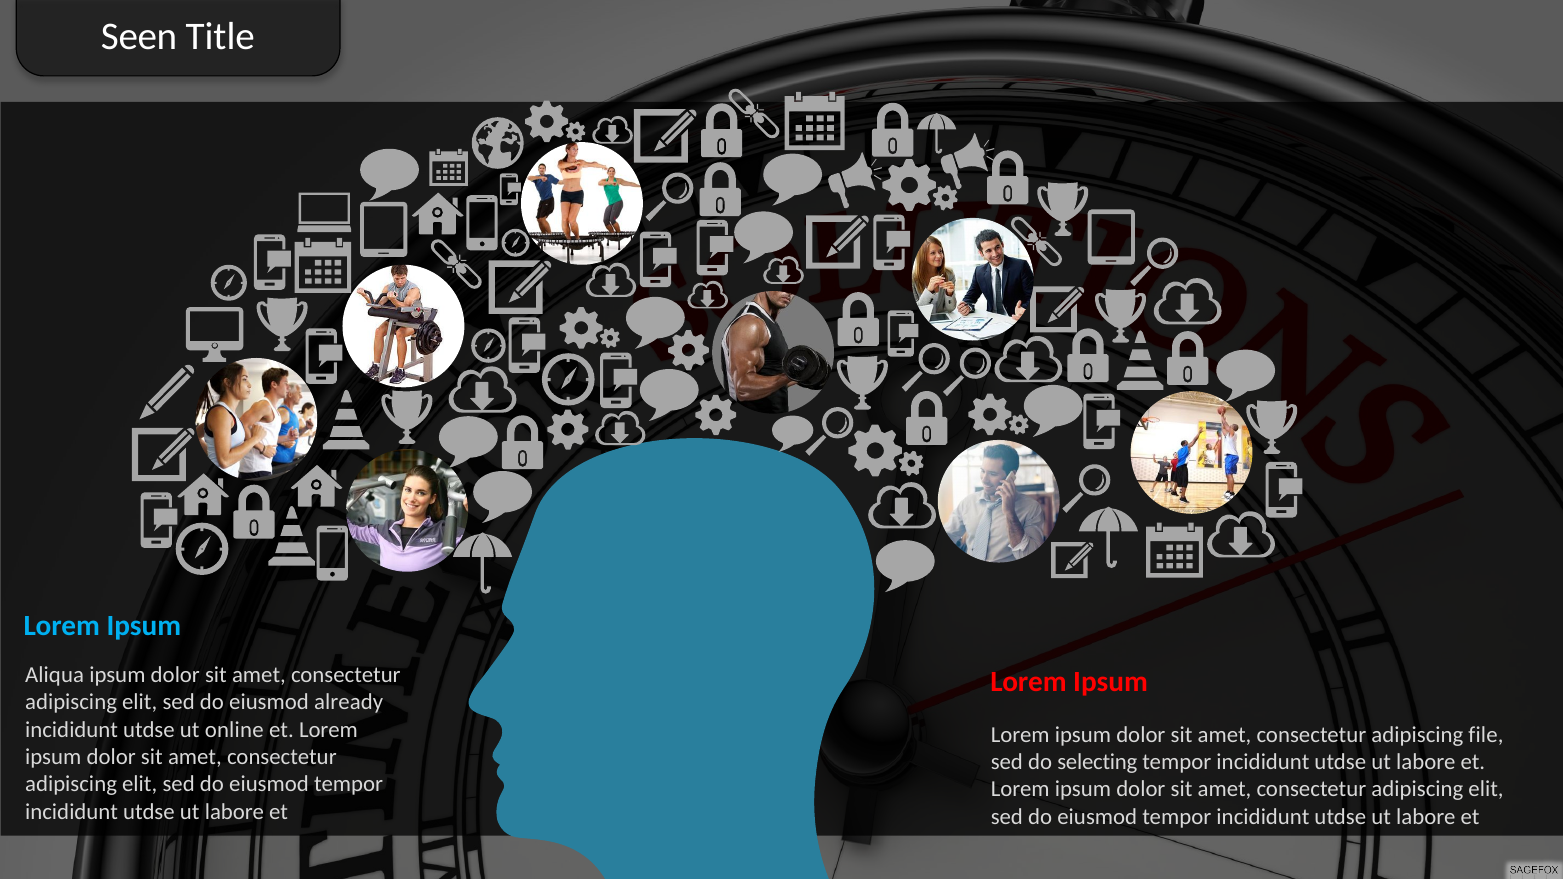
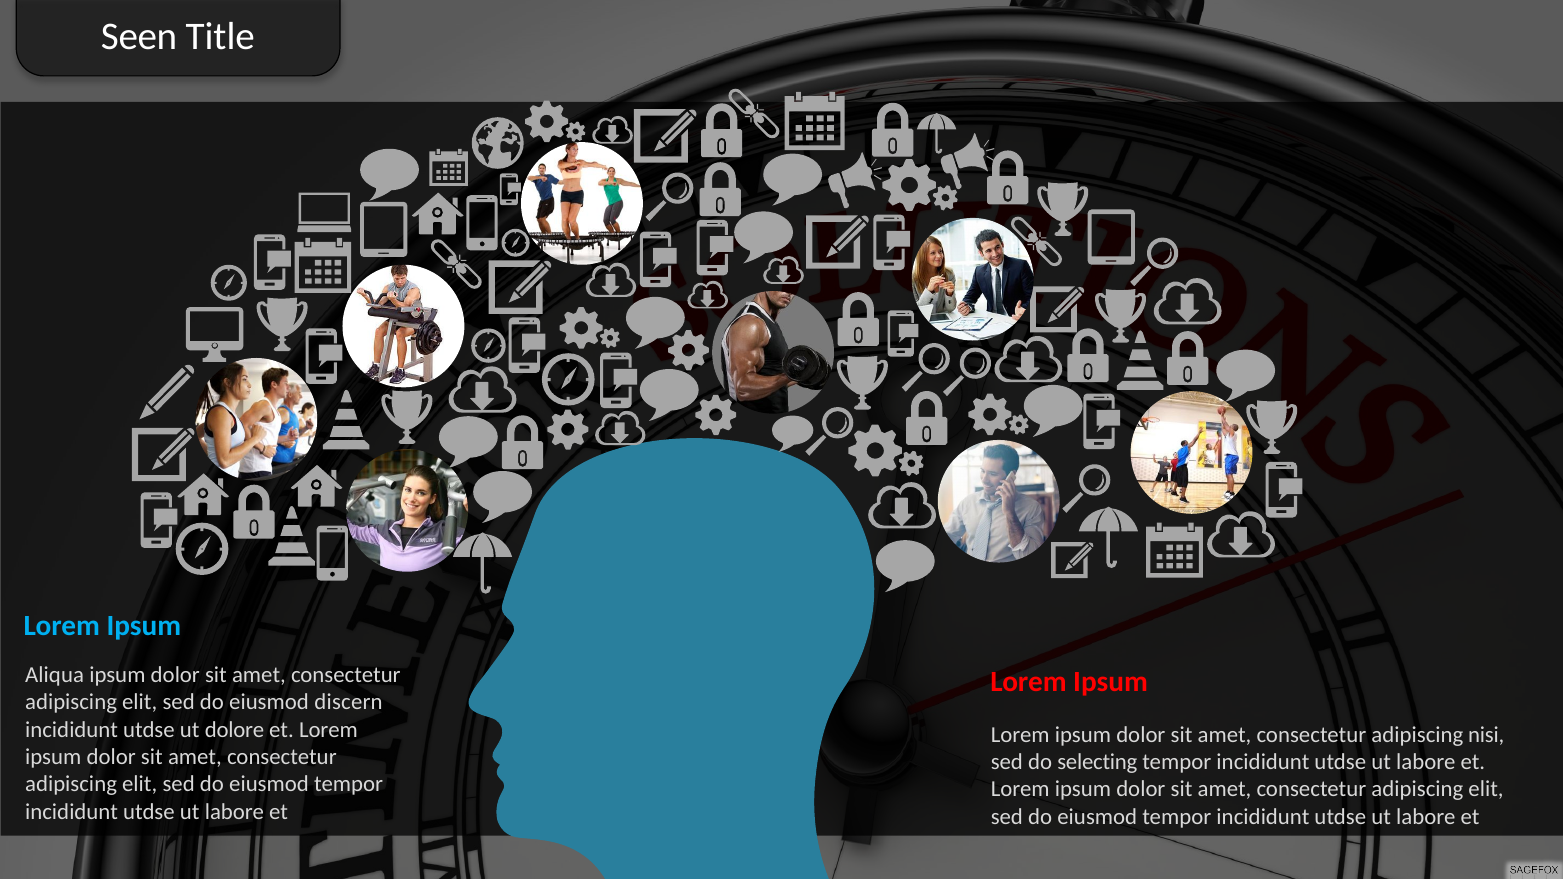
already: already -> discern
online: online -> dolore
file: file -> nisi
